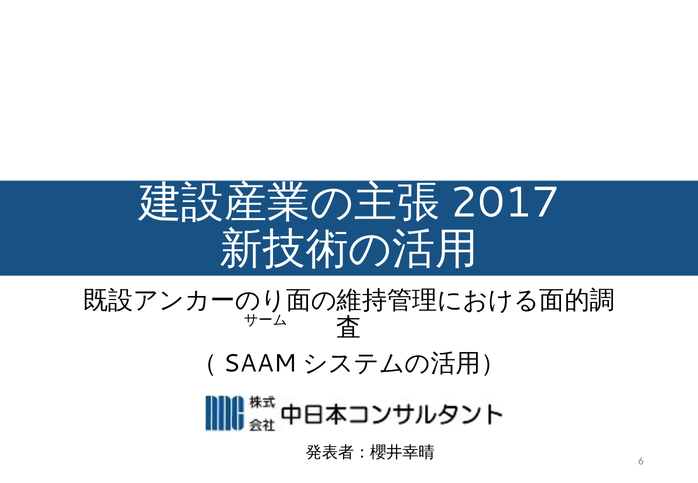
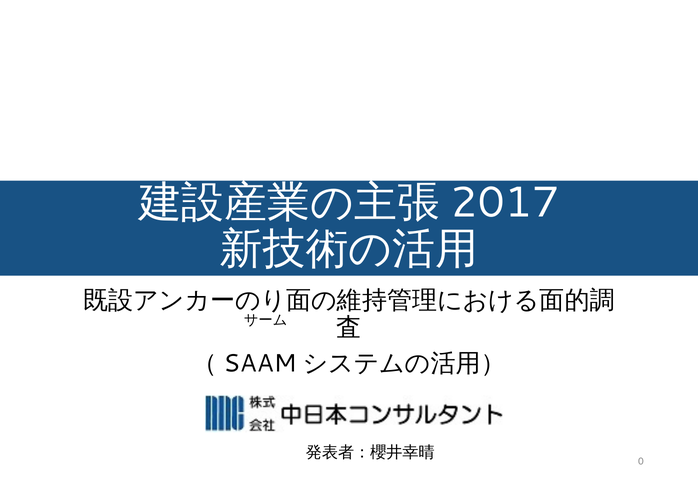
6: 6 -> 0
